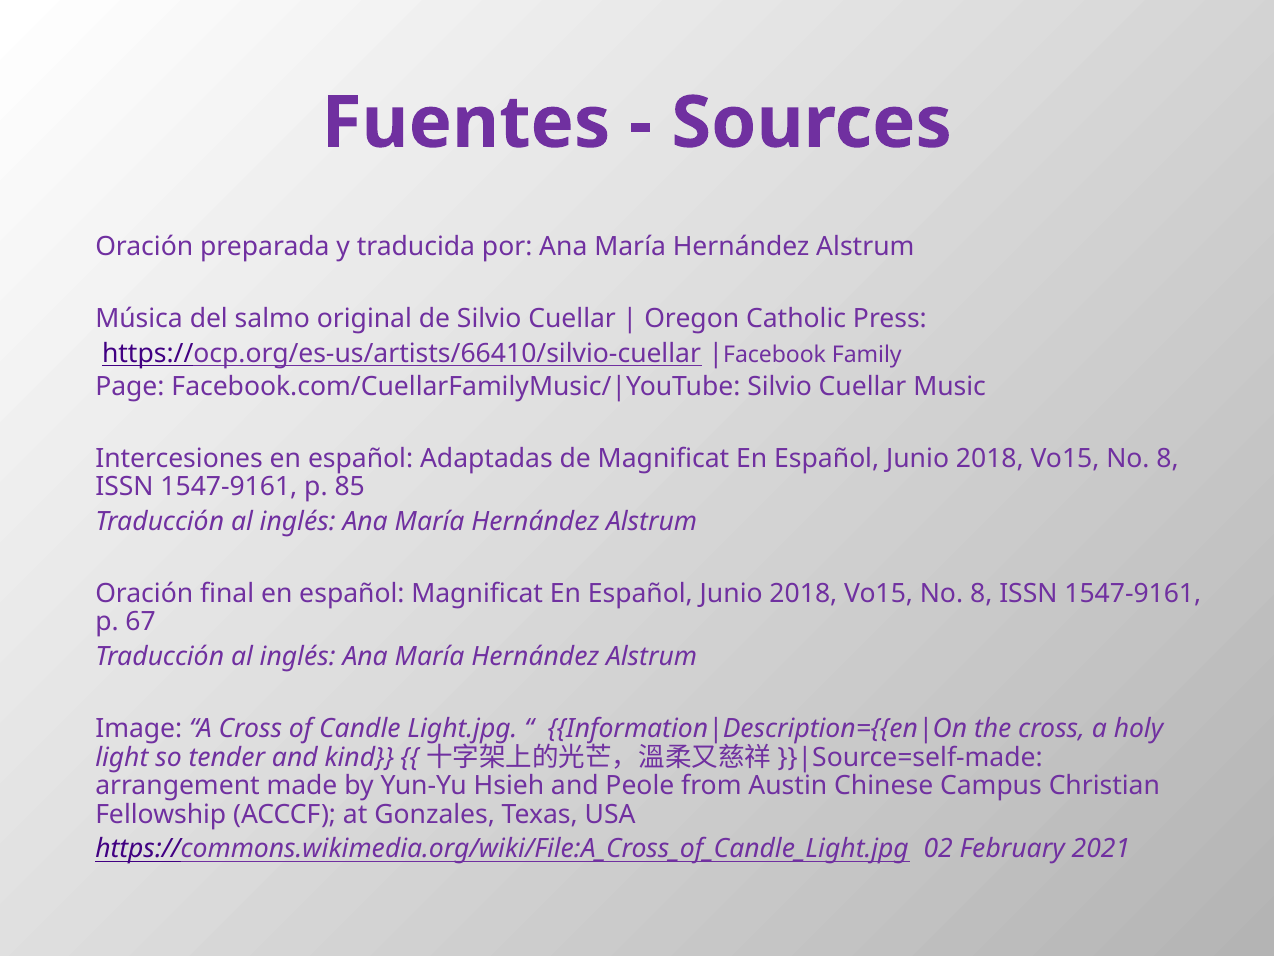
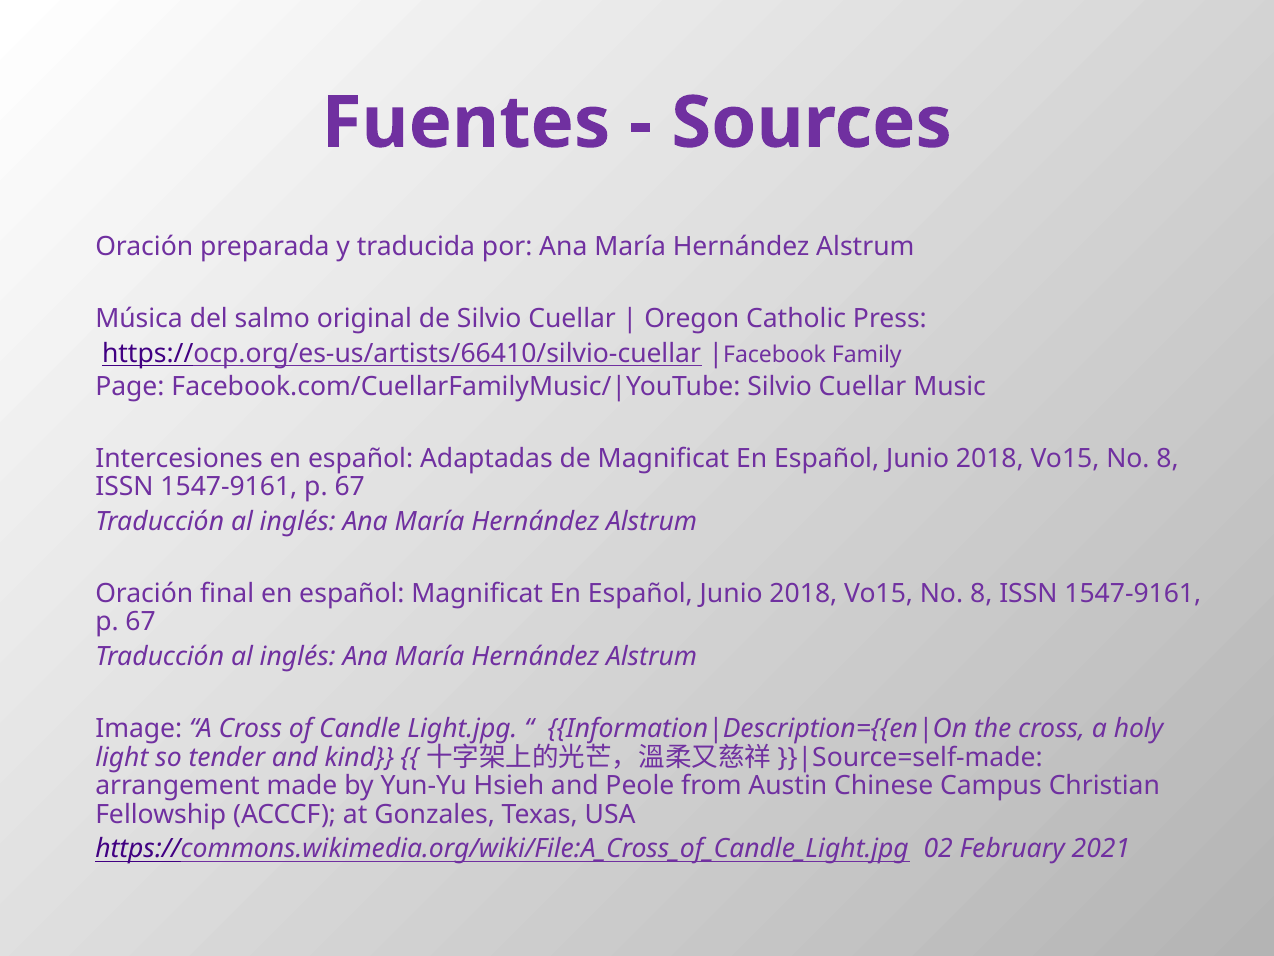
85 at (350, 487): 85 -> 67
